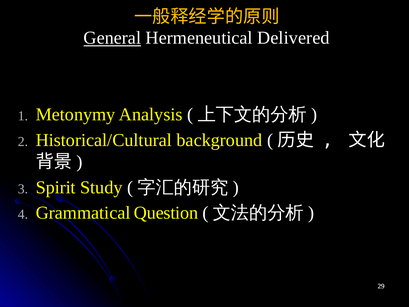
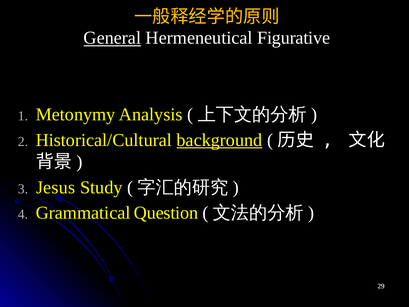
Delivered: Delivered -> Figurative
background underline: none -> present
Spirit: Spirit -> Jesus
